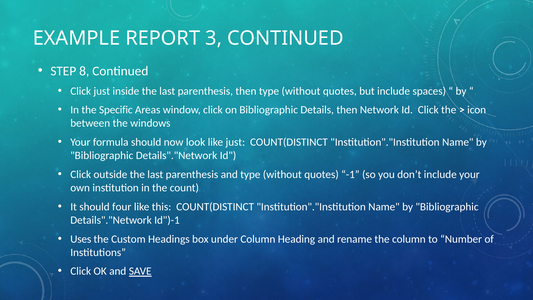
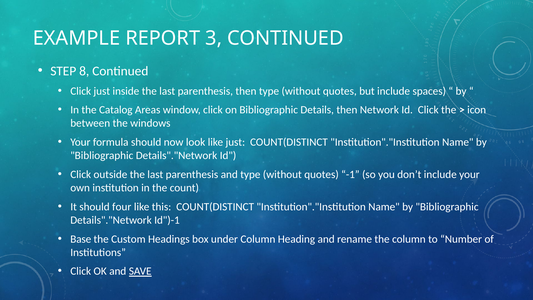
Specific: Specific -> Catalog
Uses: Uses -> Base
